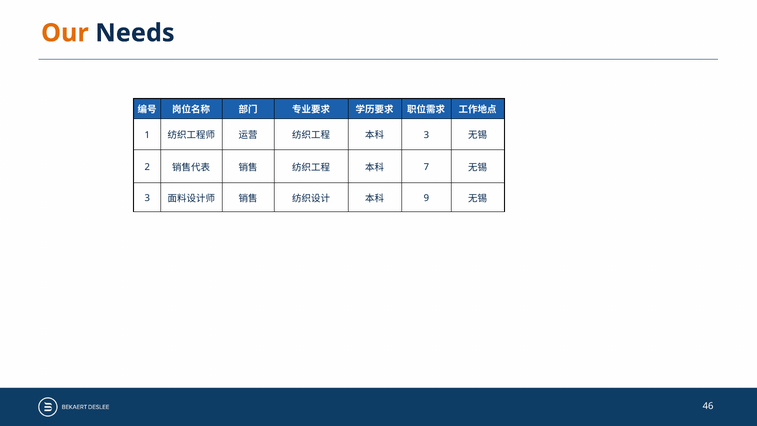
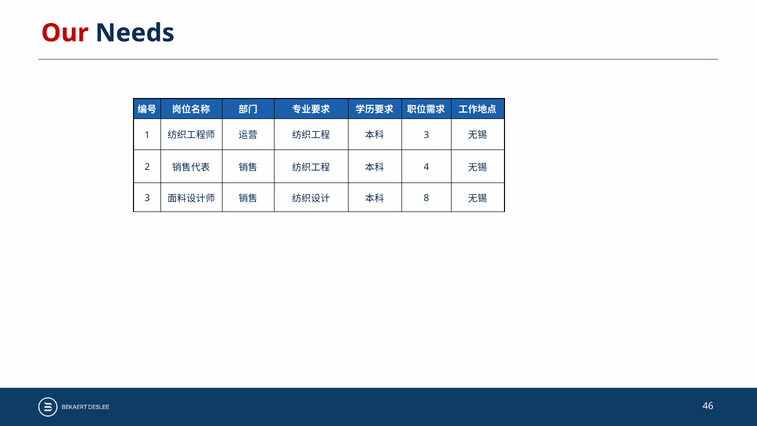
Our colour: orange -> red
7: 7 -> 4
9: 9 -> 8
